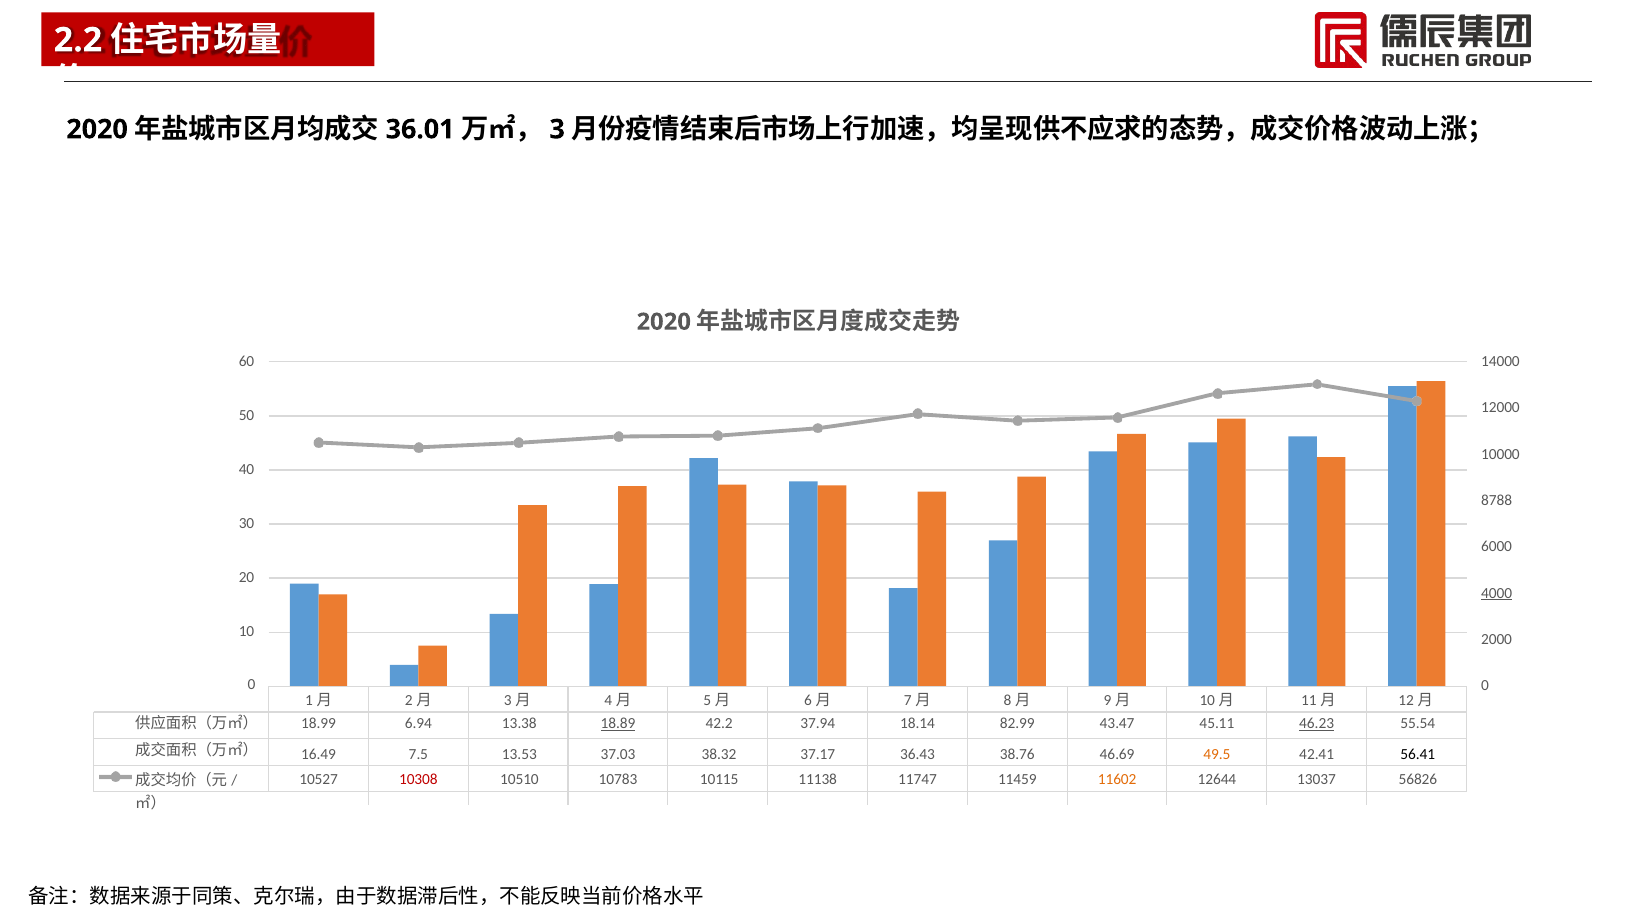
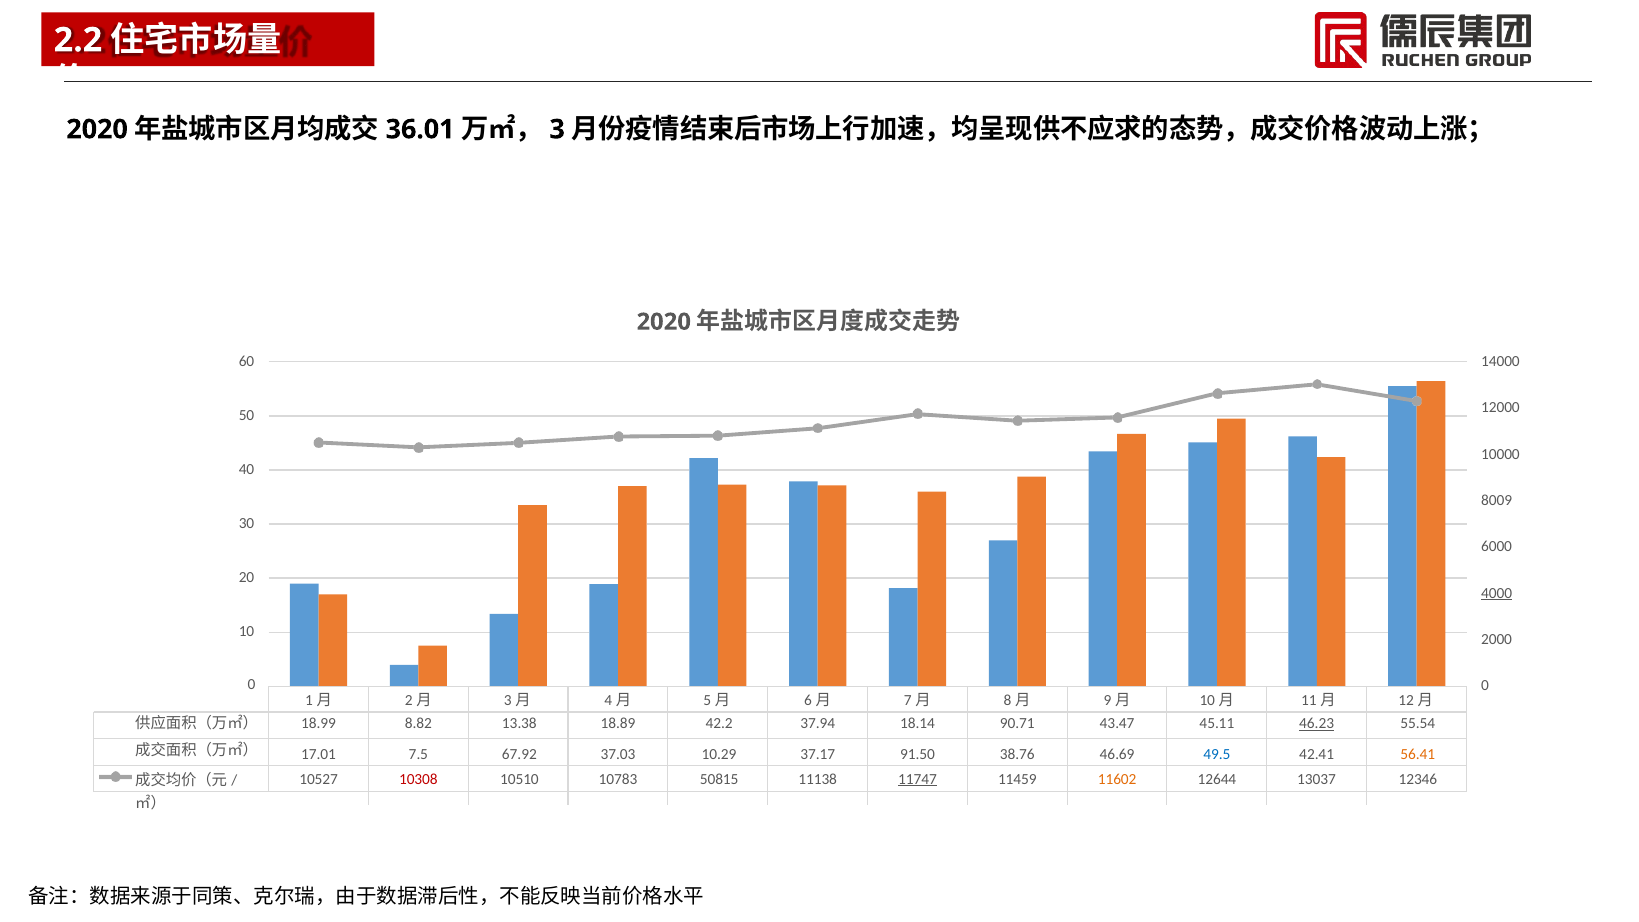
8788: 8788 -> 8009
6.94: 6.94 -> 8.82
18.89 underline: present -> none
82.99: 82.99 -> 90.71
16.49: 16.49 -> 17.01
13.53: 13.53 -> 67.92
38.32: 38.32 -> 10.29
36.43: 36.43 -> 91.50
49.5 colour: orange -> blue
56.41 colour: black -> orange
10115: 10115 -> 50815
11747 underline: none -> present
56826: 56826 -> 12346
